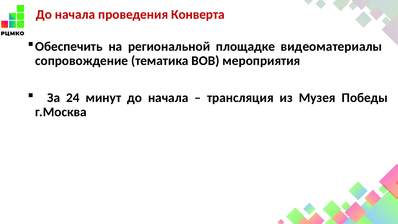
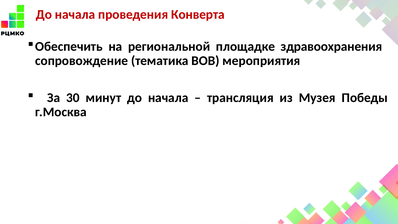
видеоматериалы: видеоматериалы -> здравоохранения
24: 24 -> 30
